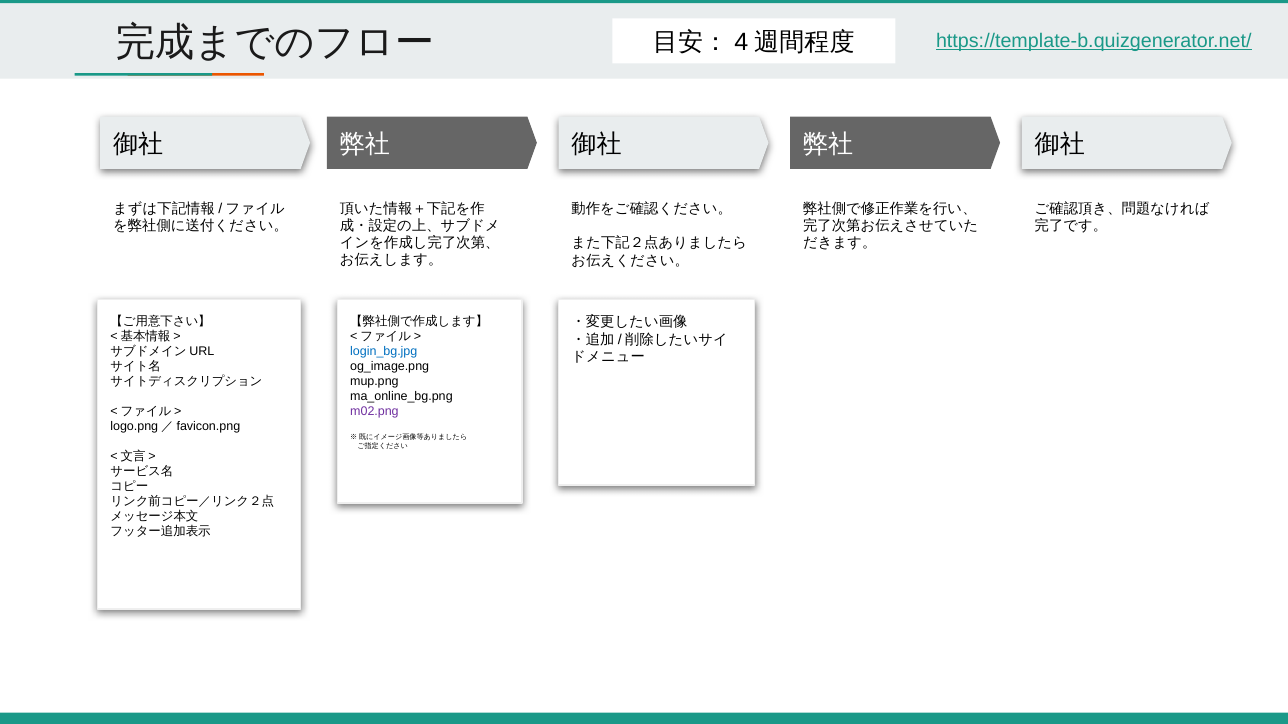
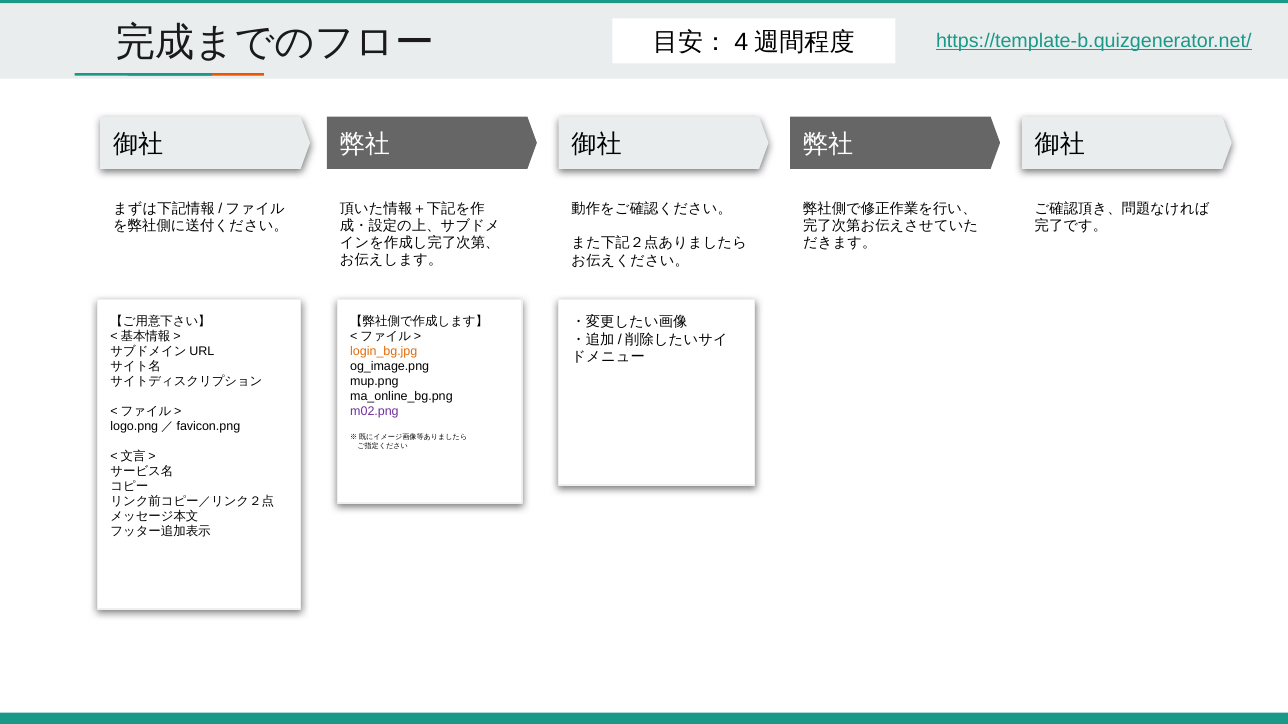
login_bg.jpg colour: blue -> orange
